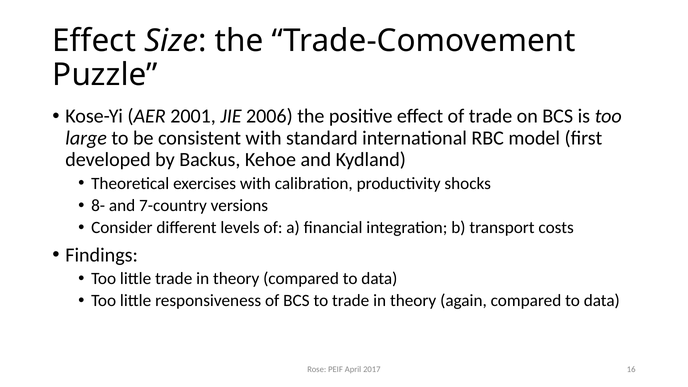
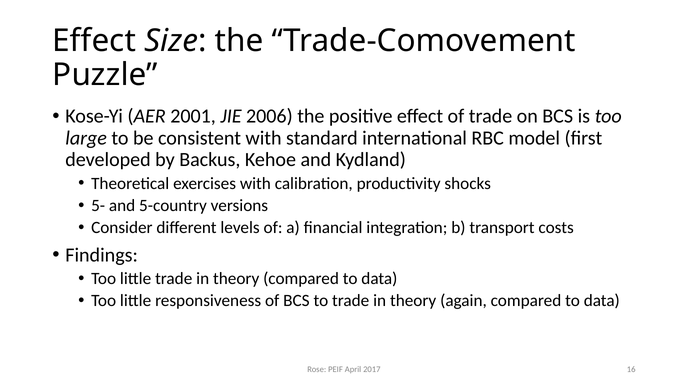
8-: 8- -> 5-
7-country: 7-country -> 5-country
